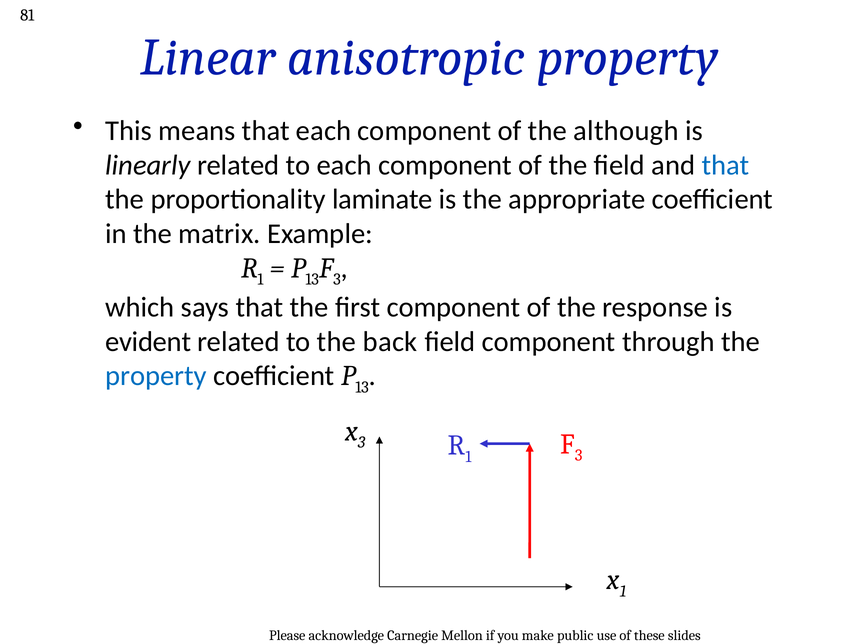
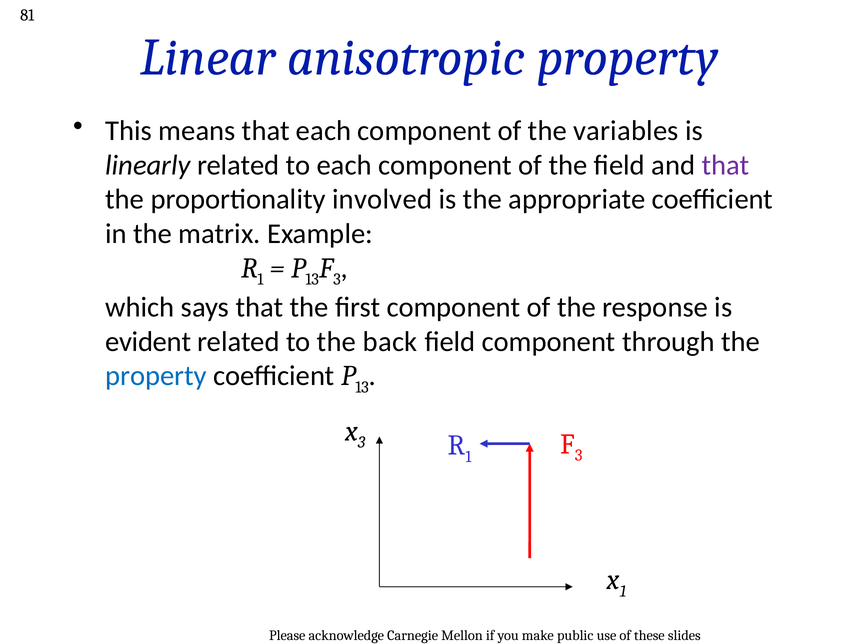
although: although -> variables
that at (725, 165) colour: blue -> purple
laminate: laminate -> involved
